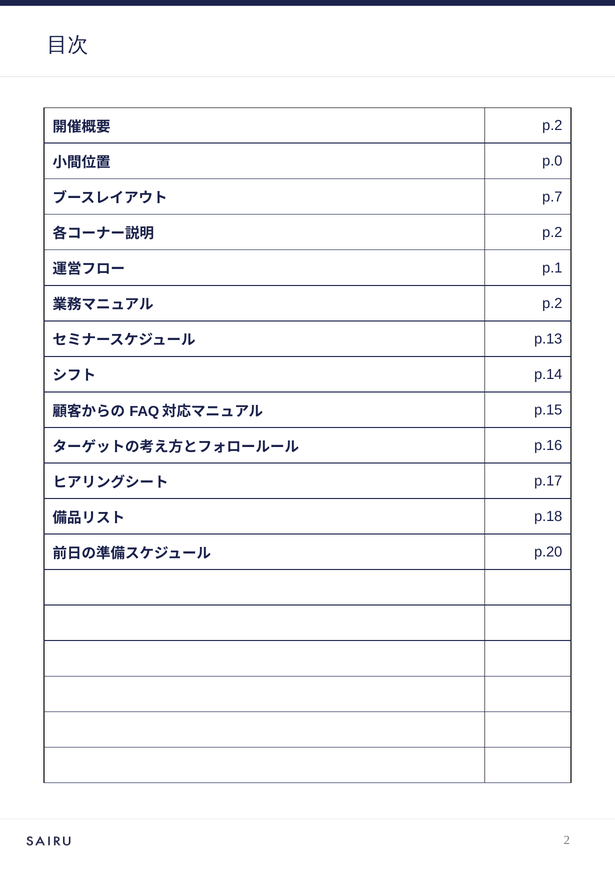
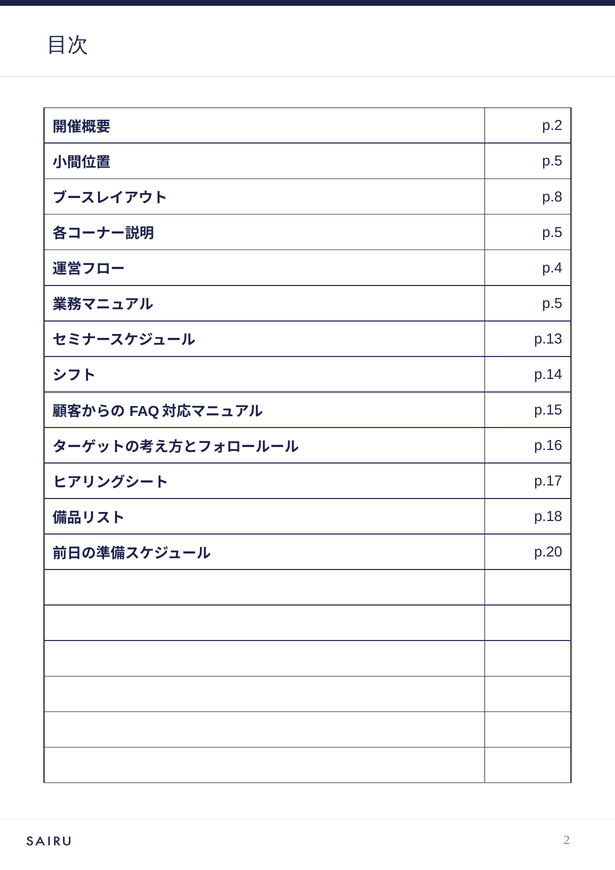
p.0 at (552, 161): p.0 -> p.5
p.7: p.7 -> p.8
p.2 at (552, 232): p.2 -> p.5
p.1: p.1 -> p.4
p.2 at (552, 303): p.2 -> p.5
